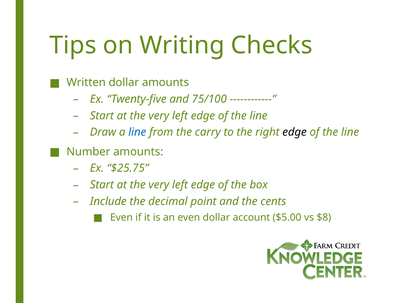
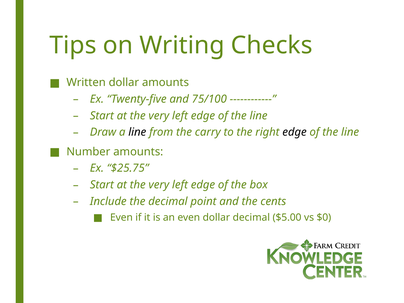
line at (137, 132) colour: blue -> black
dollar account: account -> decimal
$8: $8 -> $0
